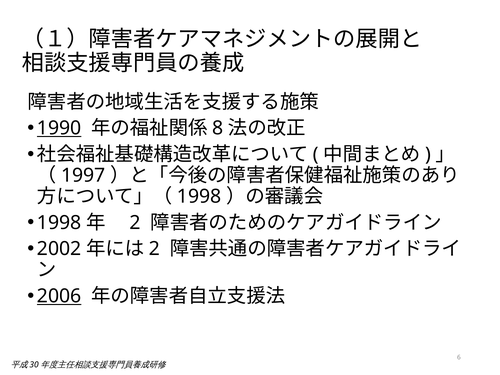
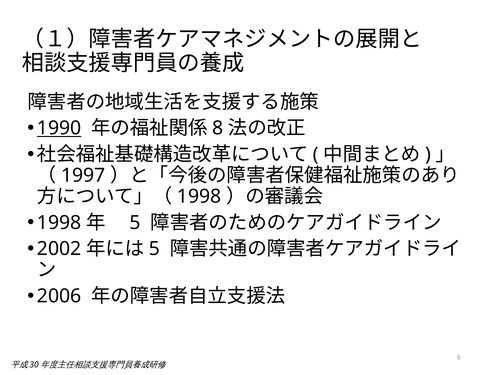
2 at (135, 223): 2 -> 5
2 at (154, 249): 2 -> 5
2006 underline: present -> none
